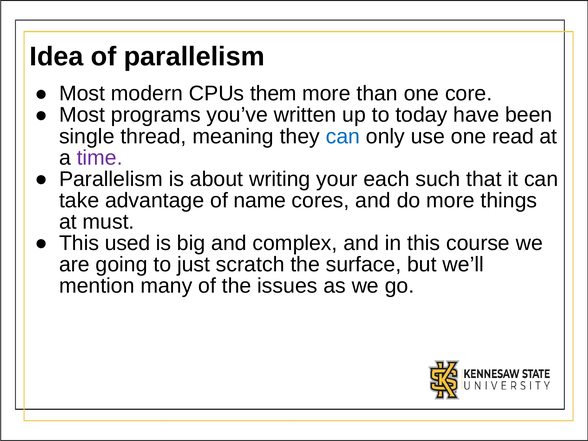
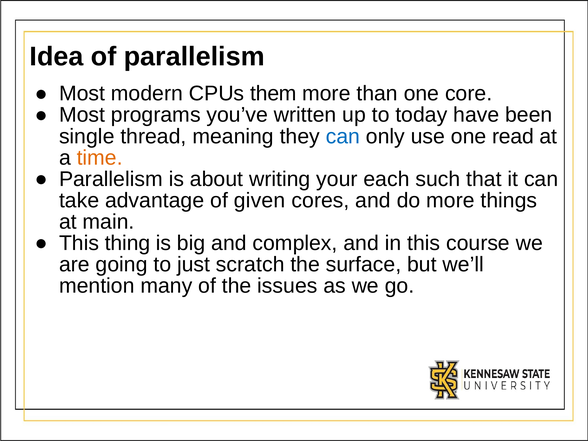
time colour: purple -> orange
name: name -> given
must: must -> main
used: used -> thing
